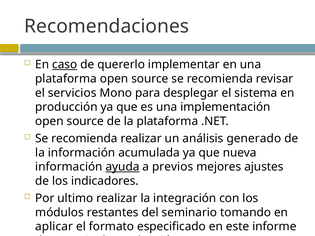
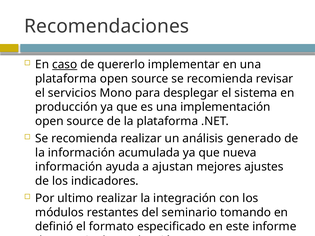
ayuda underline: present -> none
previos: previos -> ajustan
aplicar: aplicar -> definió
